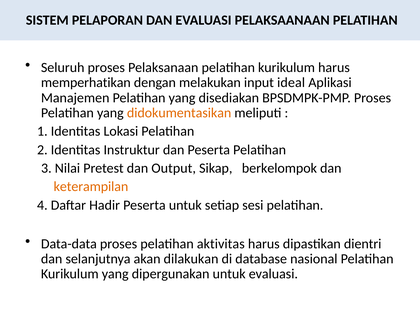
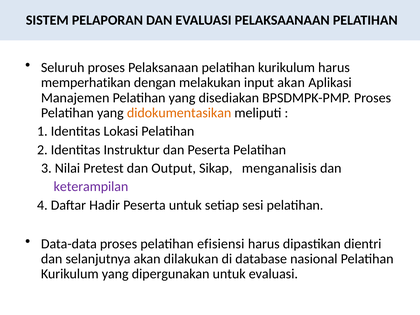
input ideal: ideal -> akan
berkelompok: berkelompok -> menganalisis
keterampilan colour: orange -> purple
aktivitas: aktivitas -> efisiensi
